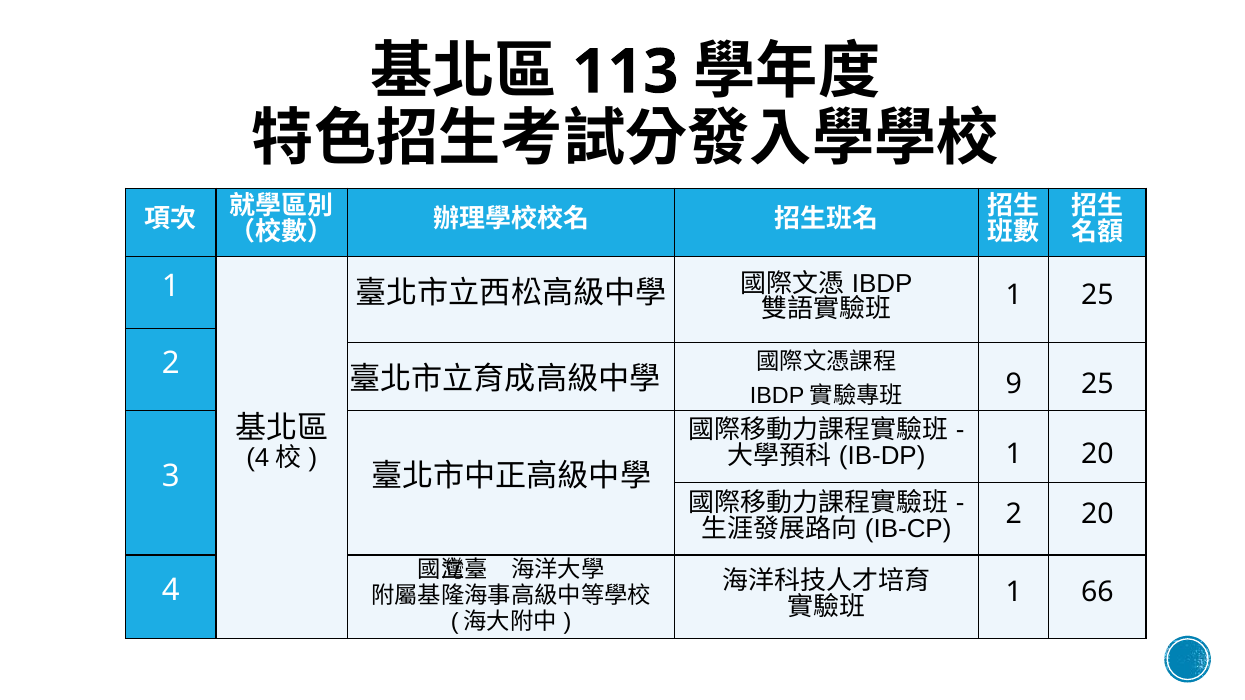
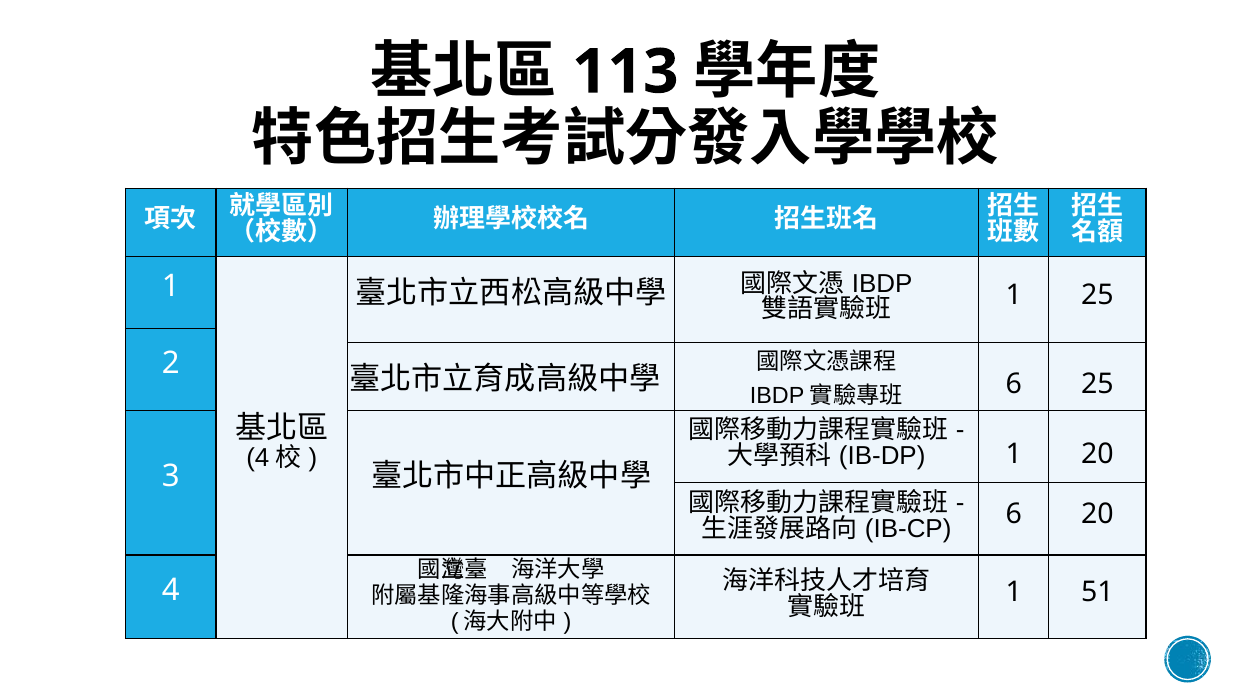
9 at (1014, 385): 9 -> 6
2 at (1014, 514): 2 -> 6
66: 66 -> 51
